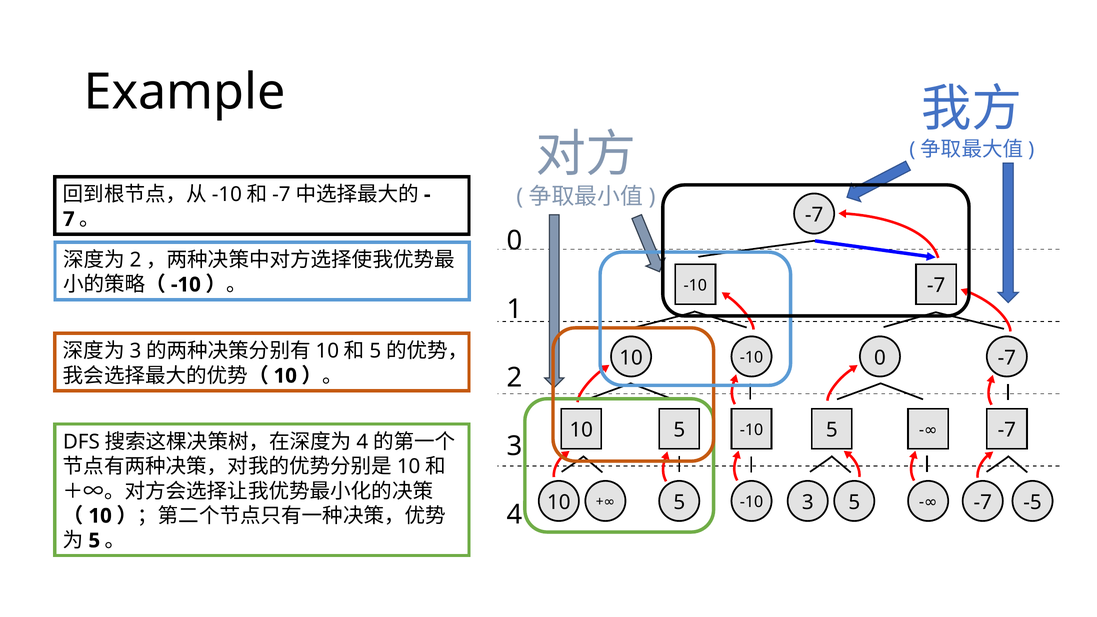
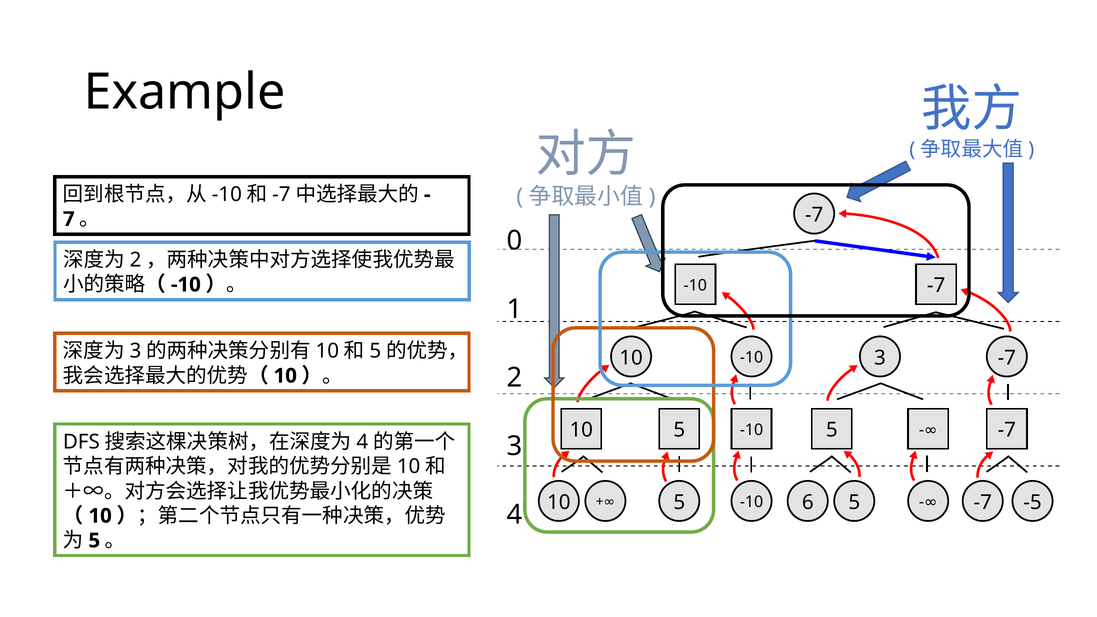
-10 0: 0 -> 3
-10 3: 3 -> 6
